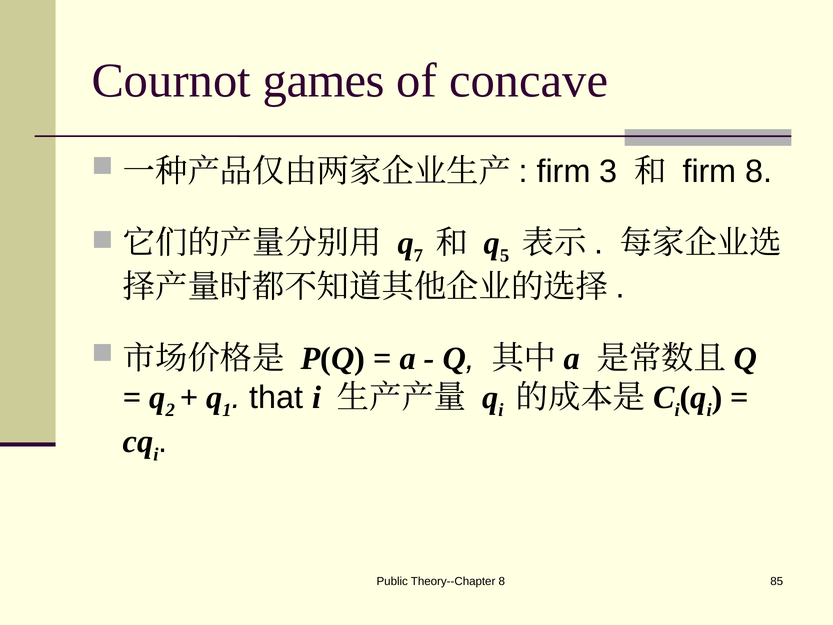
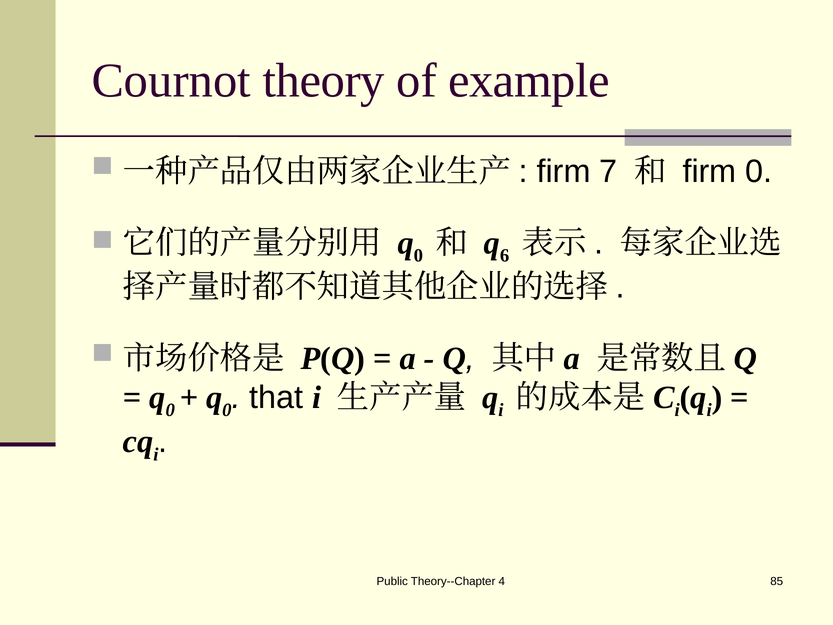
games: games -> theory
concave: concave -> example
3: 3 -> 7
firm 8: 8 -> 0
7 at (418, 256): 7 -> 0
5: 5 -> 6
2 at (170, 410): 2 -> 0
1 at (227, 410): 1 -> 0
Theory--Chapter 8: 8 -> 4
